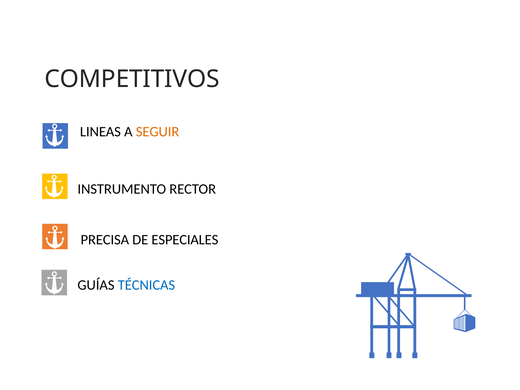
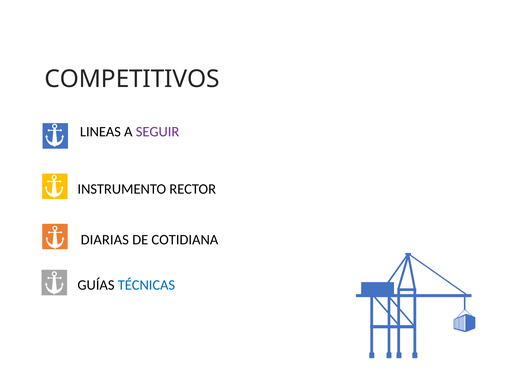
SEGUIR colour: orange -> purple
PRECISA: PRECISA -> DIARIAS
ESPECIALES: ESPECIALES -> COTIDIANA
